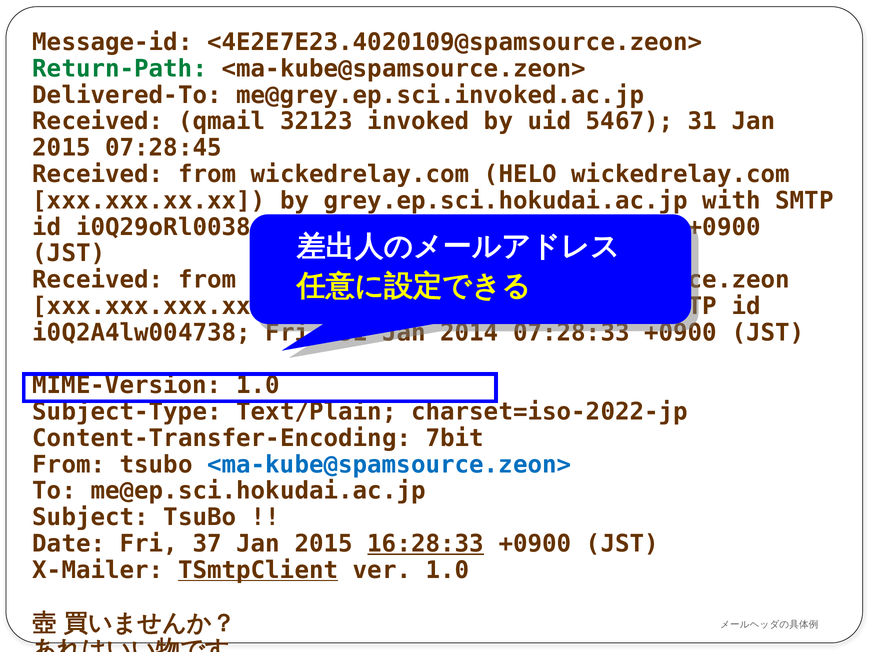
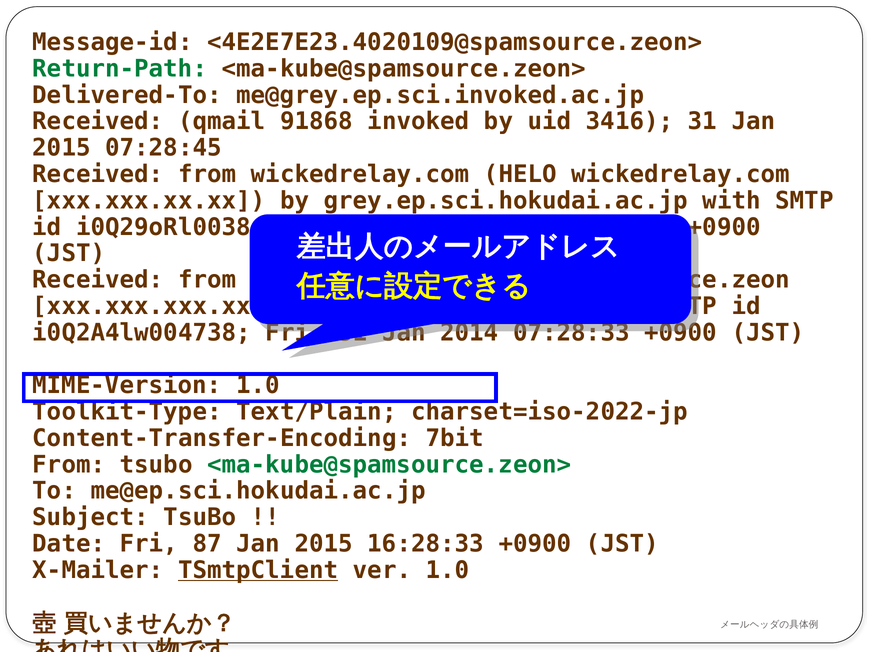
32123: 32123 -> 91868
5467: 5467 -> 3416
Subject-Type: Subject-Type -> Toolkit-Type
<ma-kube@spamsource.zeon> at (389, 464) colour: blue -> green
37: 37 -> 87
16:28:33 underline: present -> none
